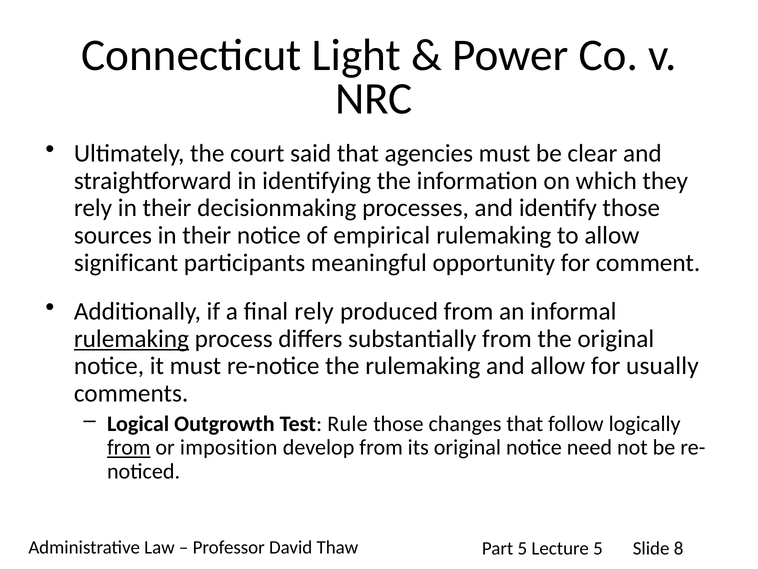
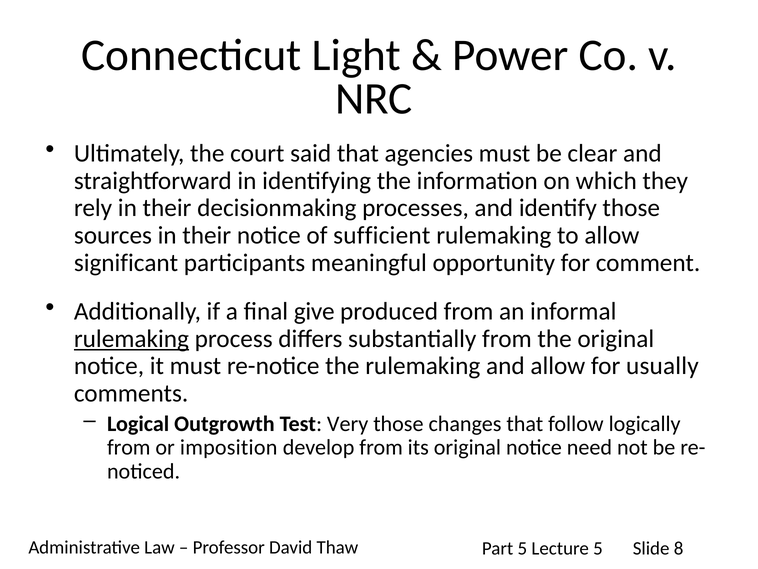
empirical: empirical -> sufficient
final rely: rely -> give
Rule: Rule -> Very
from at (129, 447) underline: present -> none
